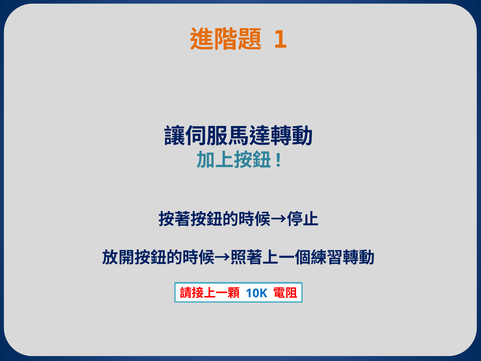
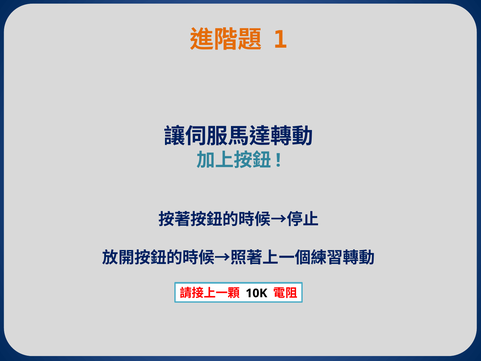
10K colour: blue -> black
